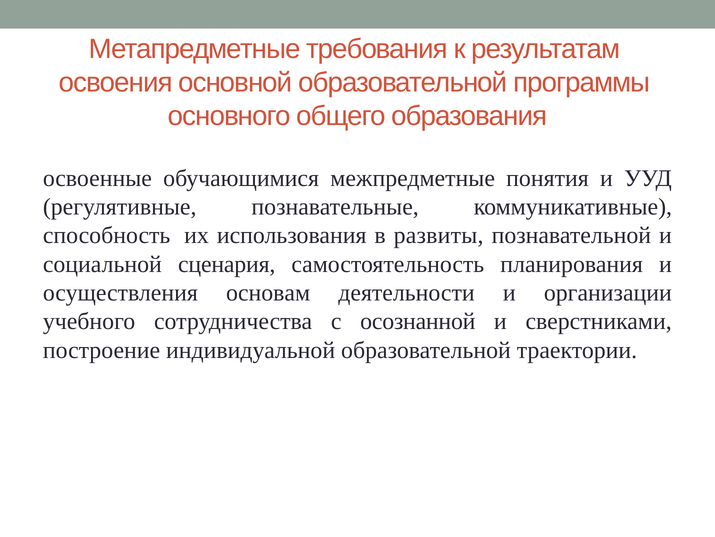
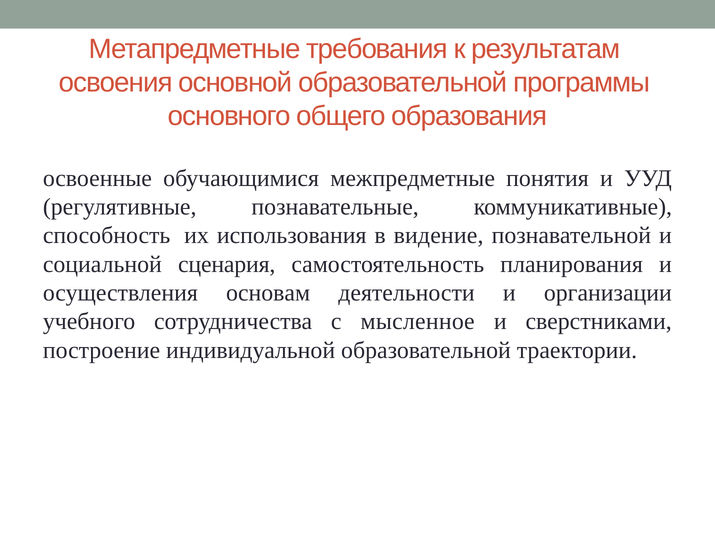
развиты: развиты -> видение
осознанной: осознанной -> мысленное
